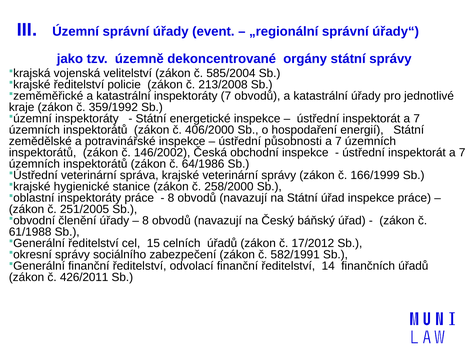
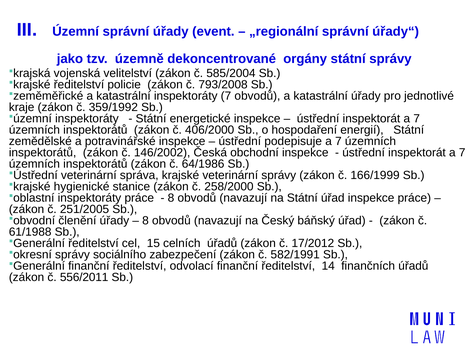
213/2008: 213/2008 -> 793/2008
působnosti: působnosti -> podepisuje
426/2011: 426/2011 -> 556/2011
